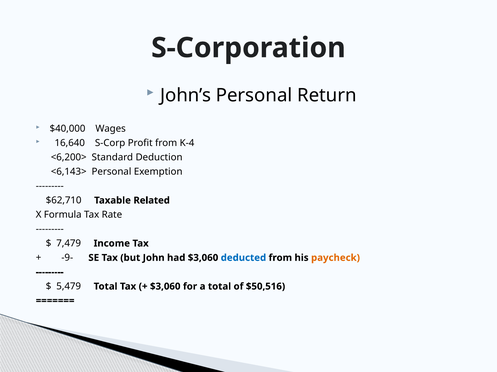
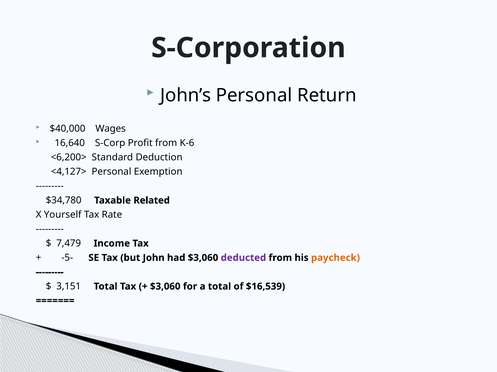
K-4: K-4 -> K-6
<6,143>: <6,143> -> <4,127>
$62,710: $62,710 -> $34,780
Formula: Formula -> Yourself
-9-: -9- -> -5-
deducted colour: blue -> purple
5,479: 5,479 -> 3,151
$50,516: $50,516 -> $16,539
